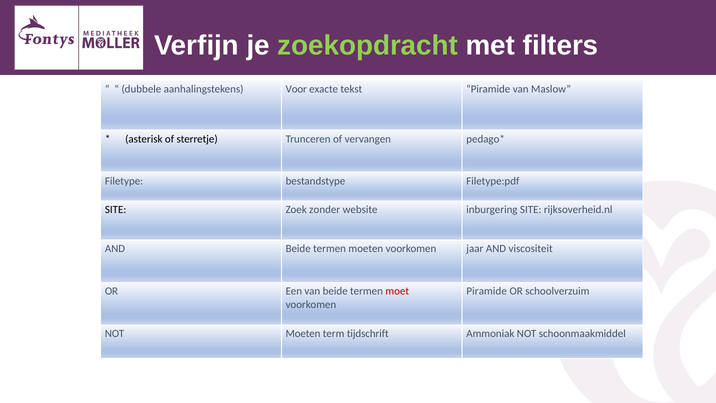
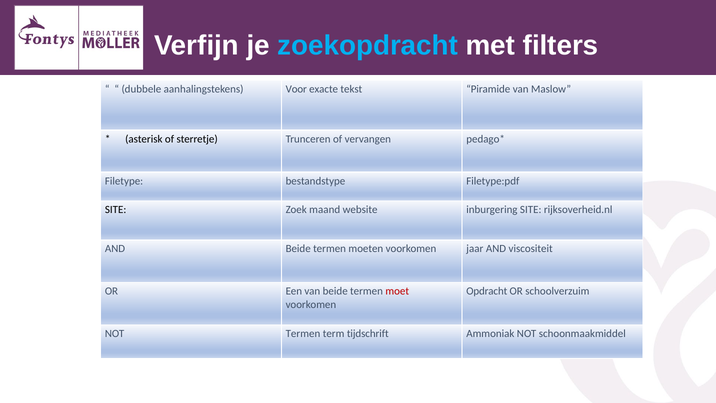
zoekopdracht colour: light green -> light blue
zonder: zonder -> maand
Piramide at (487, 291): Piramide -> Opdracht
NOT Moeten: Moeten -> Termen
